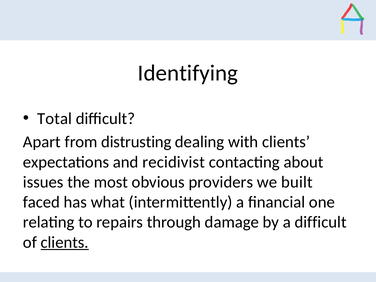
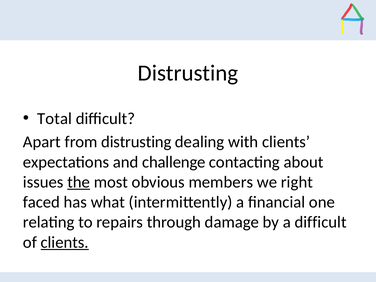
Identifying at (188, 73): Identifying -> Distrusting
recidivist: recidivist -> challenge
the underline: none -> present
providers: providers -> members
built: built -> right
